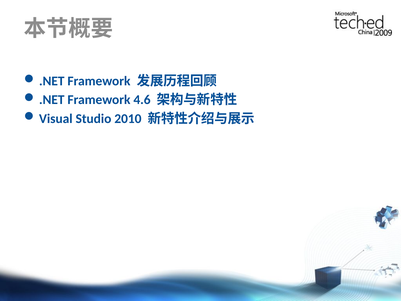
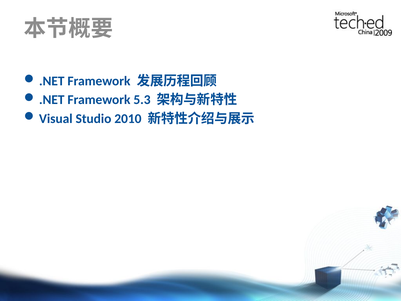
4.6: 4.6 -> 5.3
